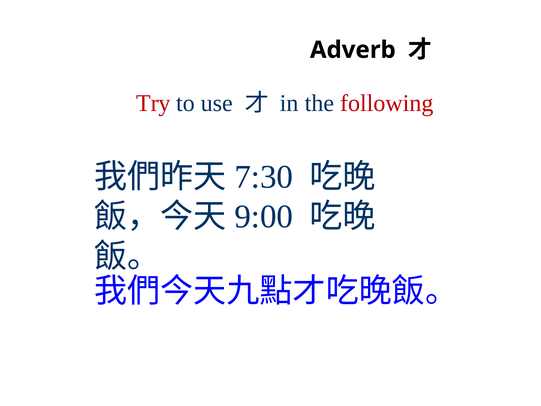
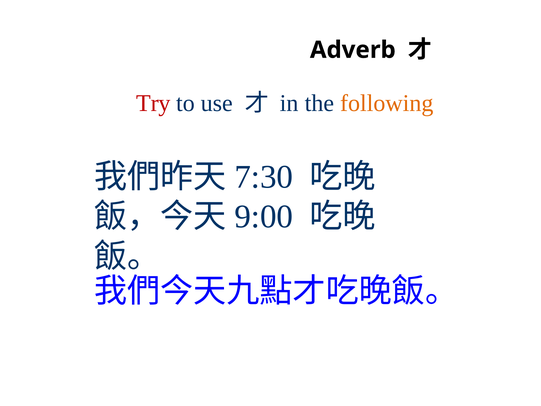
following colour: red -> orange
